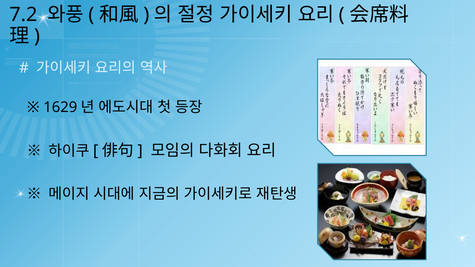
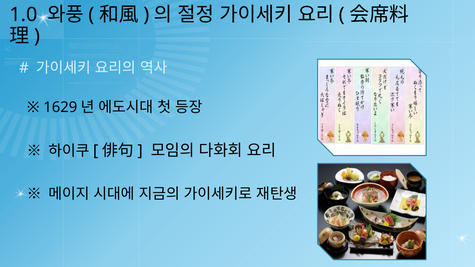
7.2: 7.2 -> 1.0
